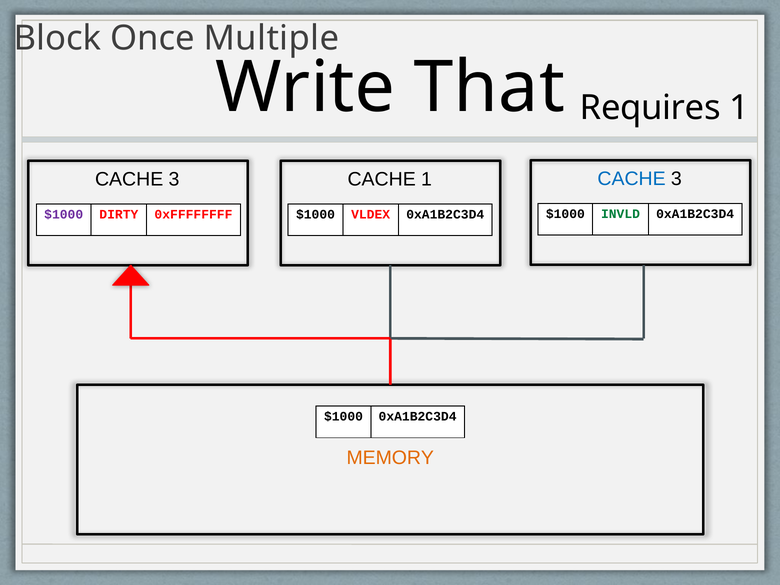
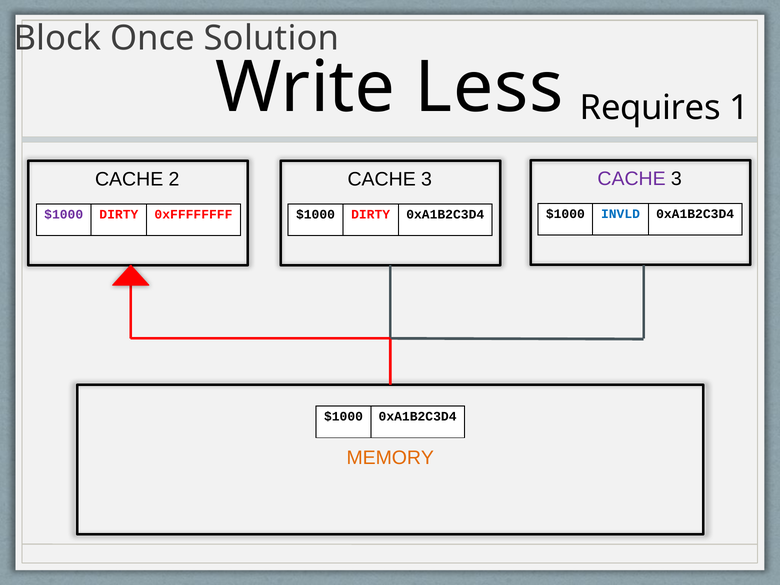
Multiple: Multiple -> Solution
That: That -> Less
CACHE at (632, 179) colour: blue -> purple
3 at (174, 179): 3 -> 2
1 at (427, 179): 1 -> 3
INVLD colour: green -> blue
VLDEX at (371, 214): VLDEX -> DIRTY
